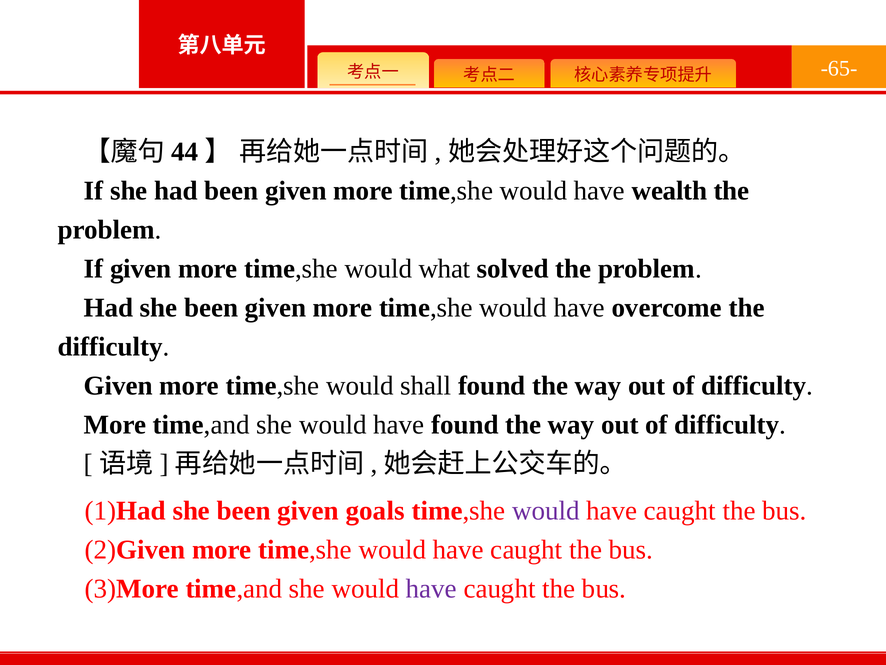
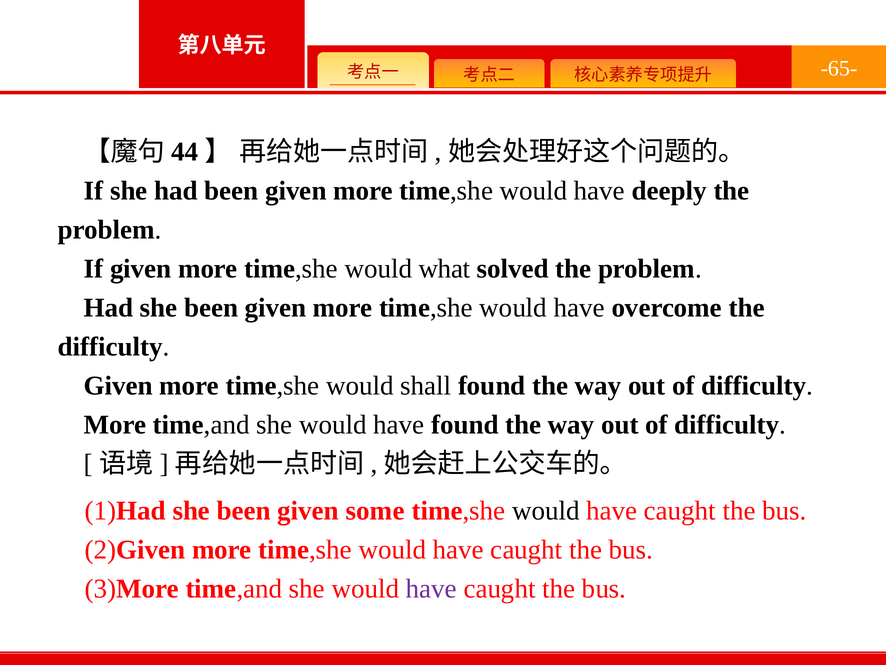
wealth: wealth -> deeply
goals: goals -> some
would at (546, 511) colour: purple -> black
